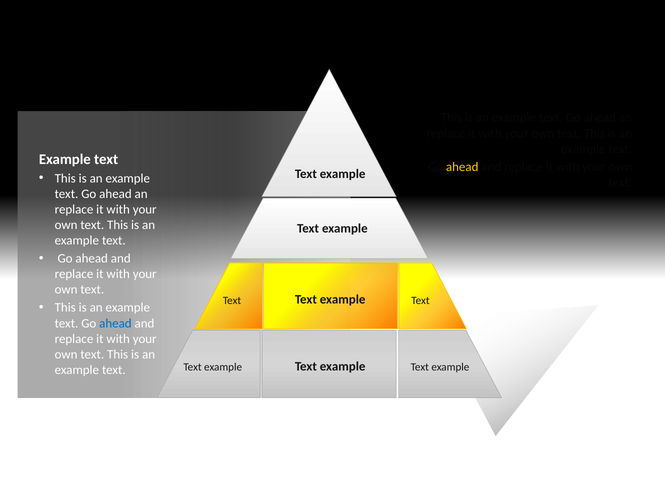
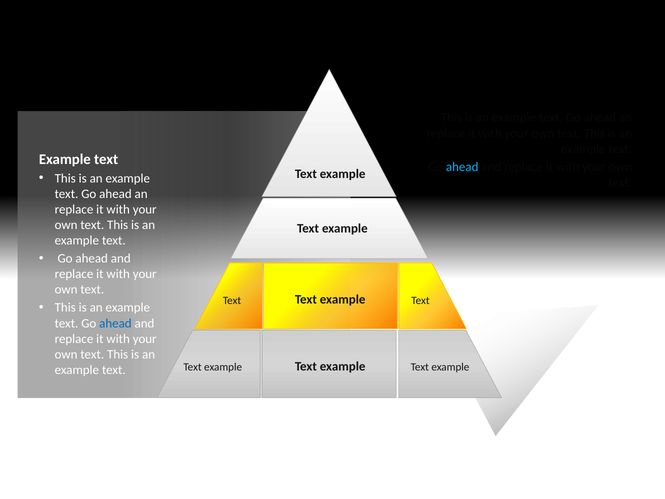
ahead at (462, 167) colour: yellow -> light blue
